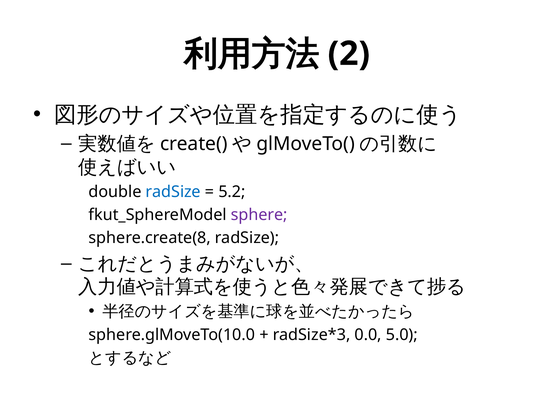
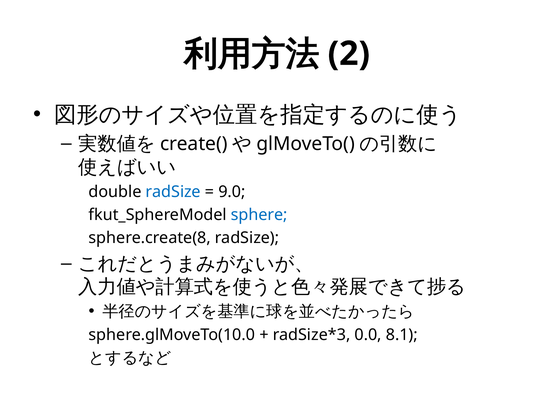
5.2: 5.2 -> 9.0
sphere colour: purple -> blue
5.0: 5.0 -> 8.1
